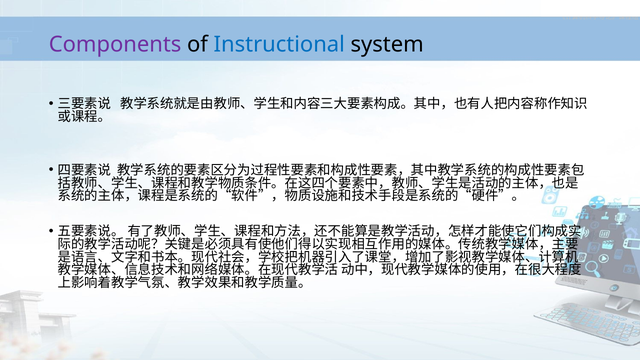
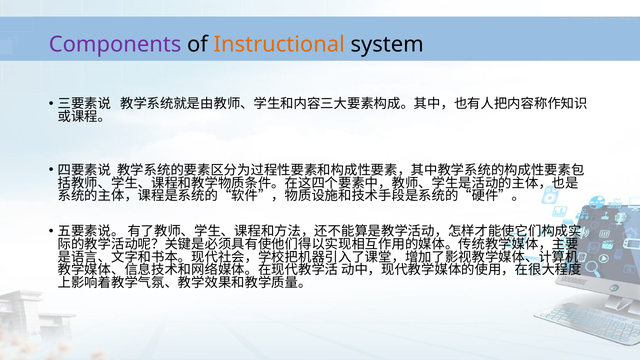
Instructional colour: blue -> orange
